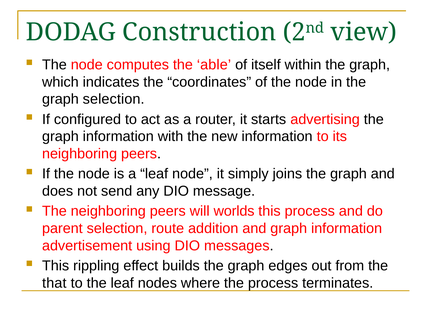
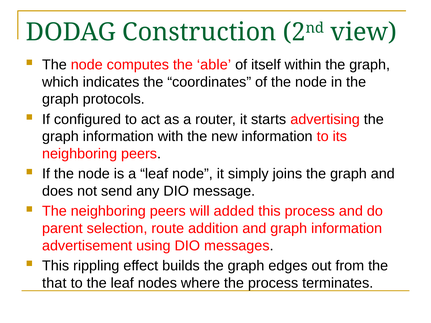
graph selection: selection -> protocols
worlds: worlds -> added
